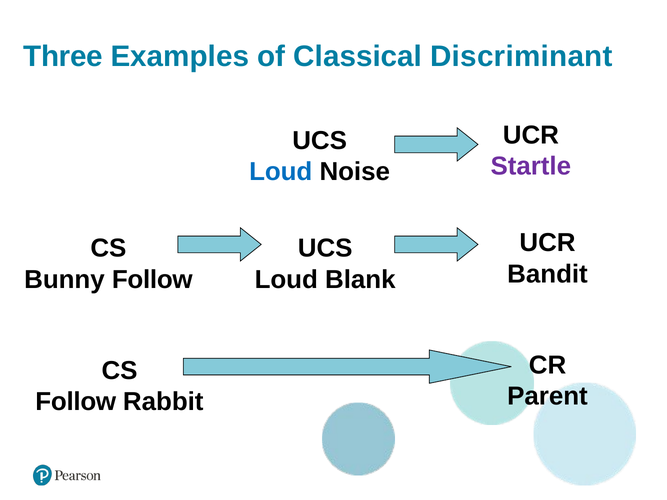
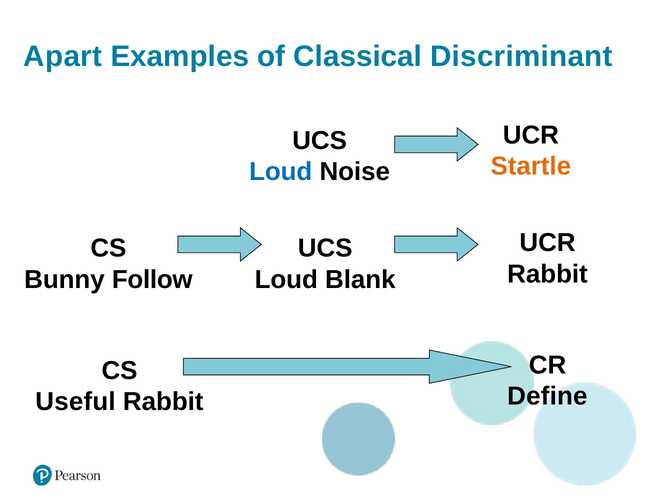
Three: Three -> Apart
Startle colour: purple -> orange
Bandit at (547, 274): Bandit -> Rabbit
Parent: Parent -> Define
Follow at (76, 402): Follow -> Useful
